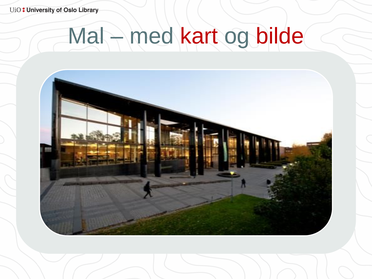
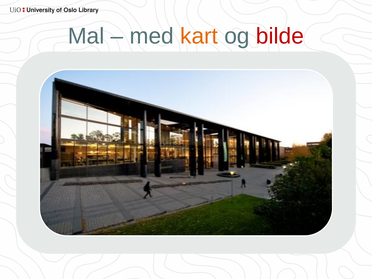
kart colour: red -> orange
